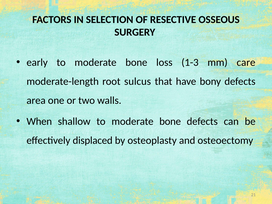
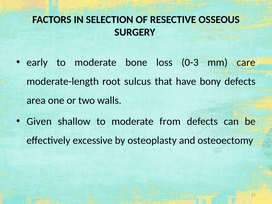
1-3: 1-3 -> 0-3
When: When -> Given
shallow to moderate bone: bone -> from
displaced: displaced -> excessive
